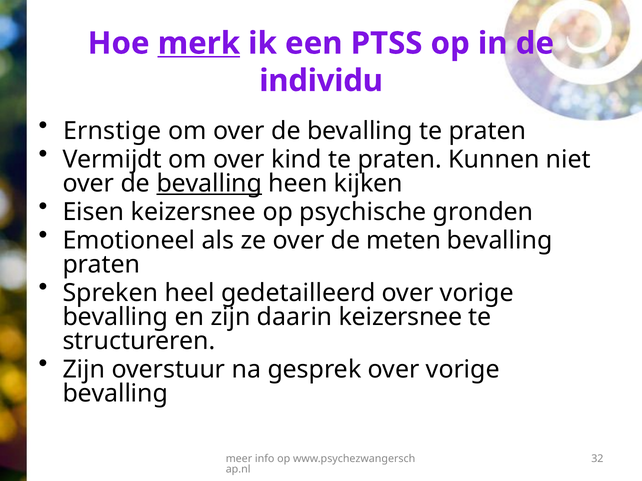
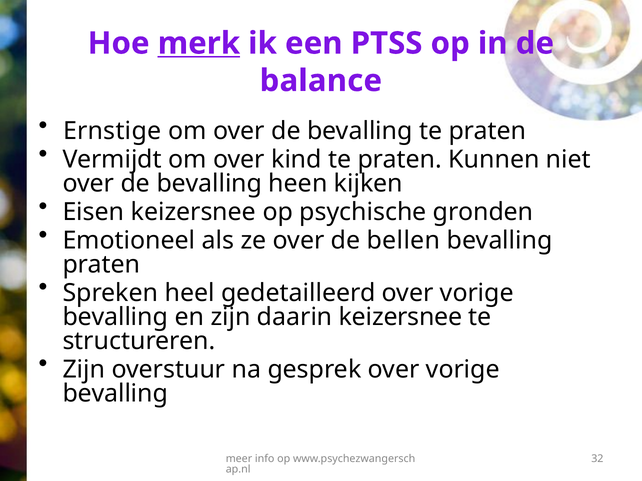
individu: individu -> balance
bevalling at (209, 184) underline: present -> none
meten: meten -> bellen
